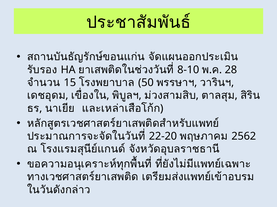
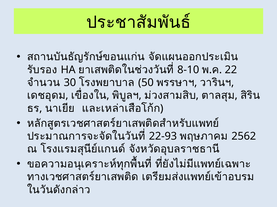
28: 28 -> 22
15: 15 -> 30
22-20: 22-20 -> 22-93
